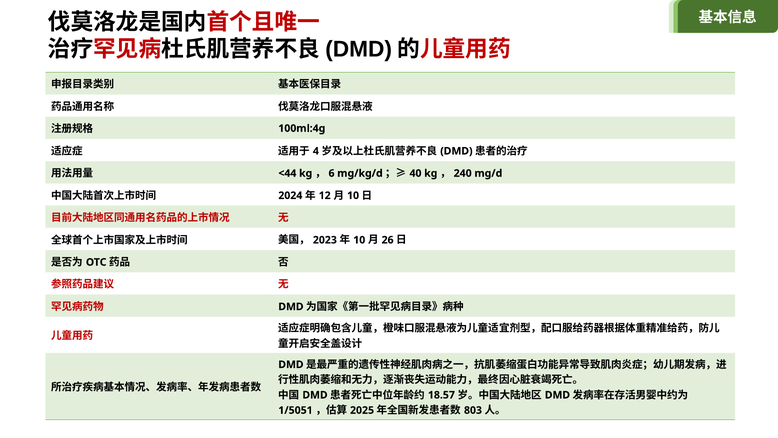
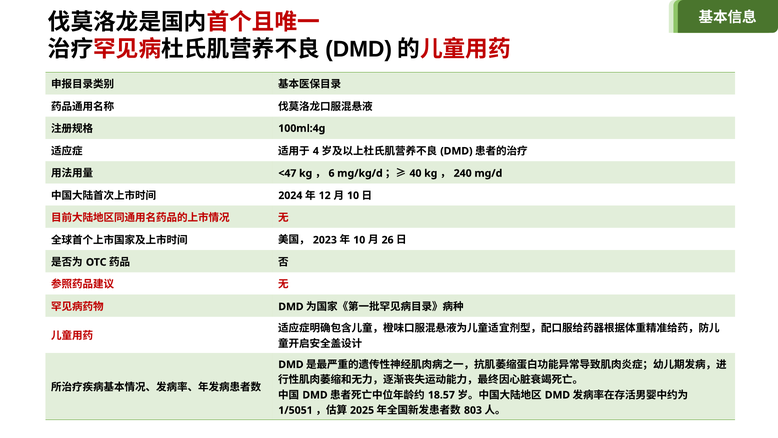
<44: <44 -> <47
